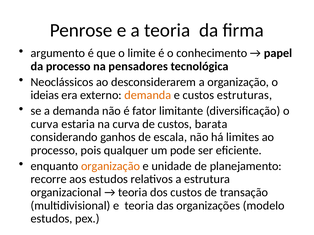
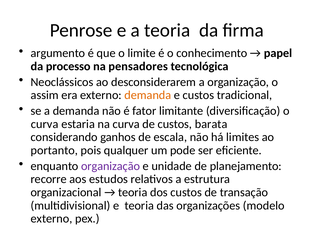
ideias: ideias -> assim
estruturas: estruturas -> tradicional
processo at (54, 151): processo -> portanto
organização at (111, 166) colour: orange -> purple
estudos at (52, 219): estudos -> externo
